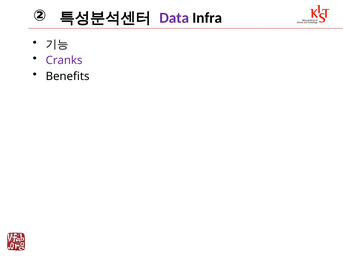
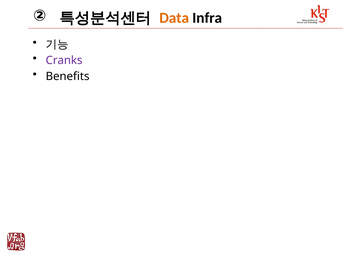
Data colour: purple -> orange
